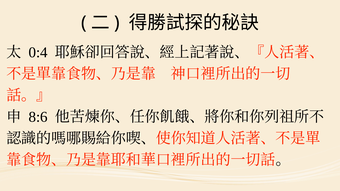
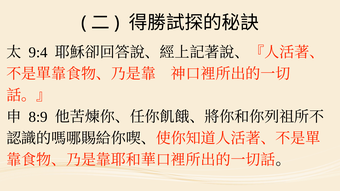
0:4: 0:4 -> 9:4
8:6: 8:6 -> 8:9
